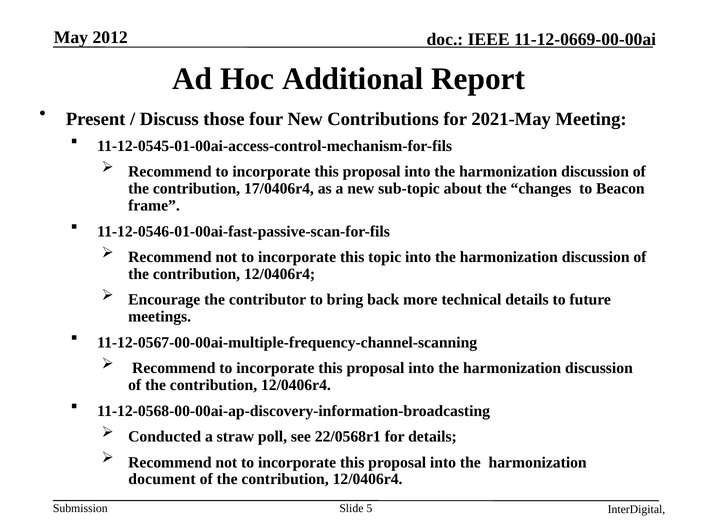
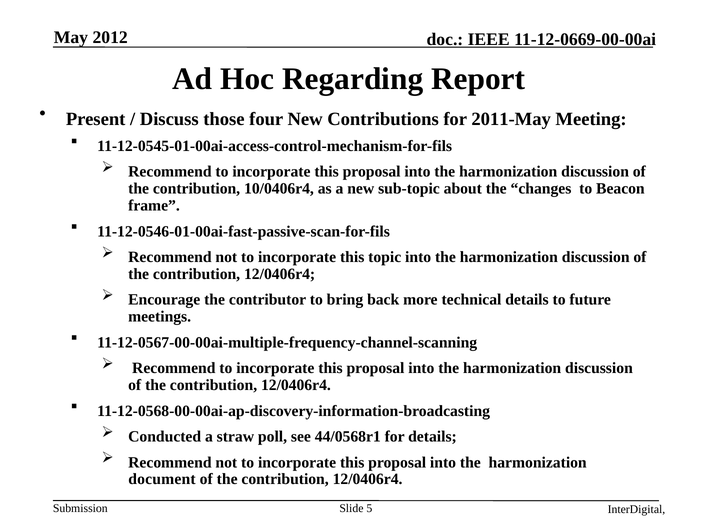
Additional: Additional -> Regarding
2021-May: 2021-May -> 2011-May
17/0406r4: 17/0406r4 -> 10/0406r4
22/0568r1: 22/0568r1 -> 44/0568r1
